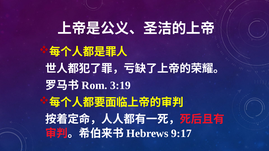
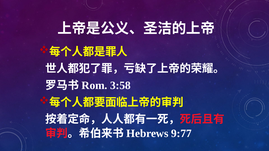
3:19: 3:19 -> 3:58
9:17: 9:17 -> 9:77
